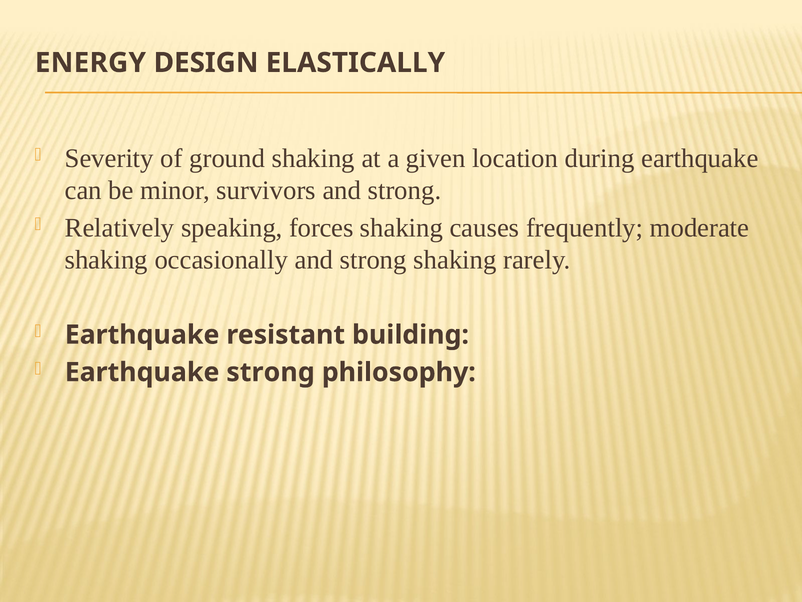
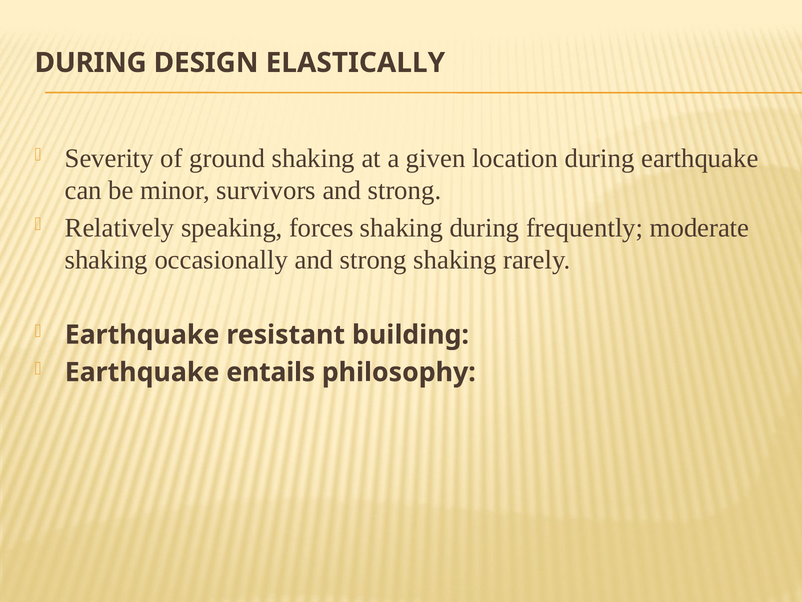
ENERGY at (90, 63): ENERGY -> DURING
shaking causes: causes -> during
Earthquake strong: strong -> entails
